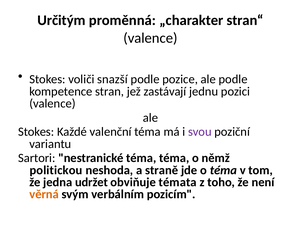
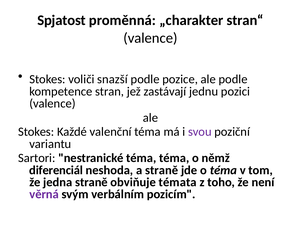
Určitým: Určitým -> Spjatost
politickou: politickou -> diferenciál
jedna udržet: udržet -> straně
věrná colour: orange -> purple
